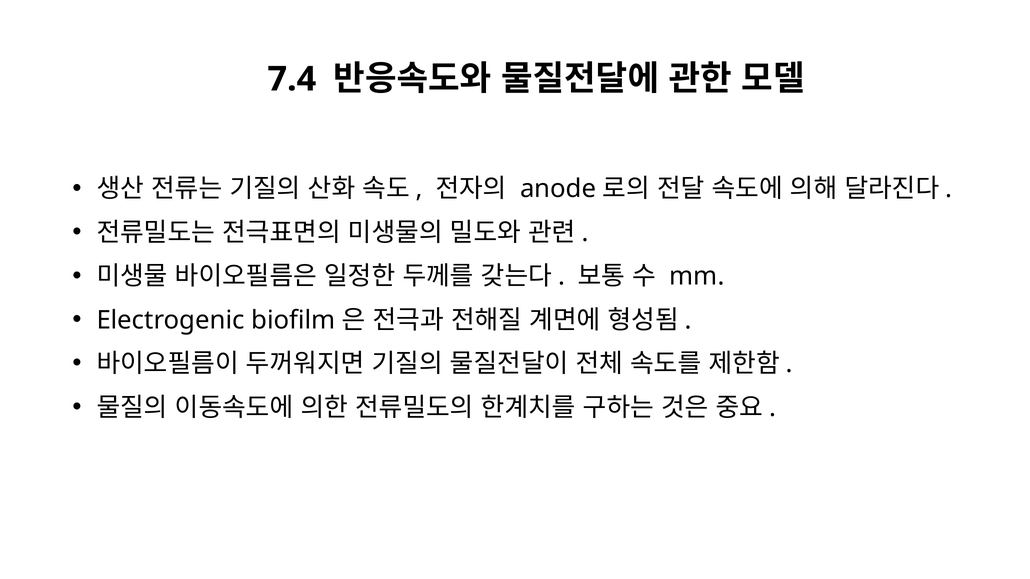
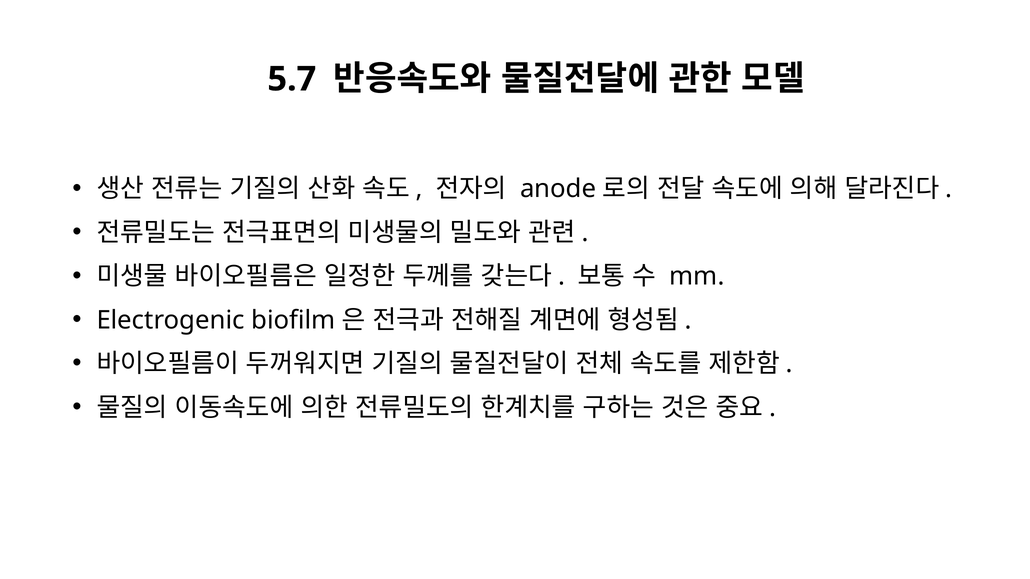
7.4: 7.4 -> 5.7
